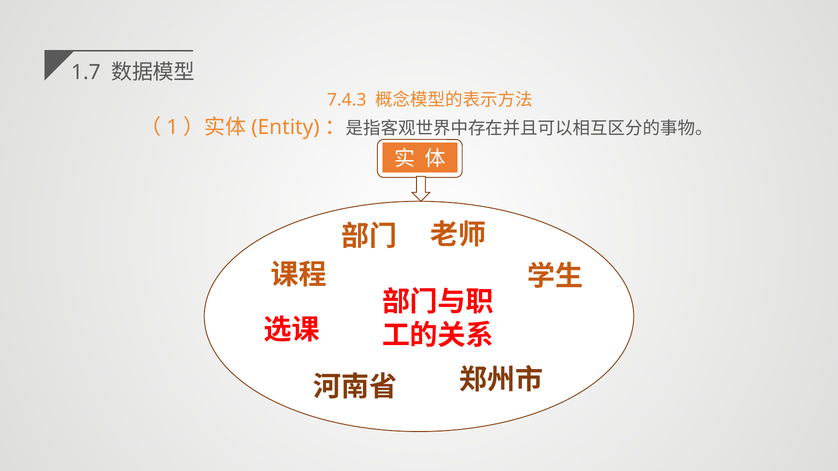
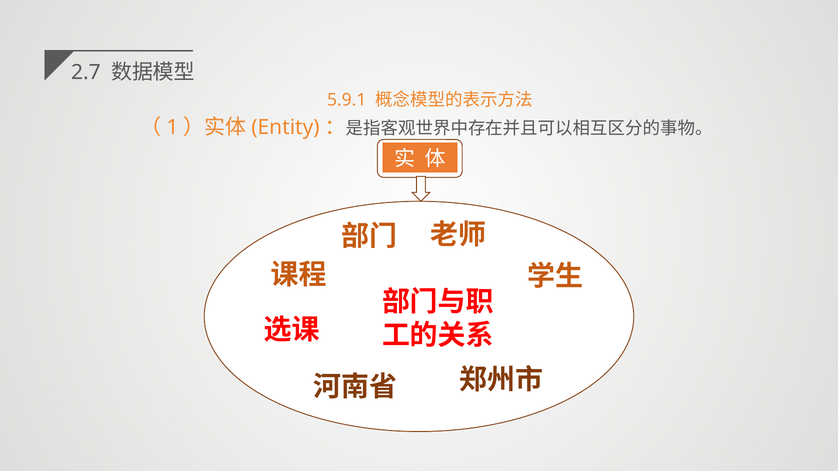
1.7: 1.7 -> 2.7
7.4.3: 7.4.3 -> 5.9.1
